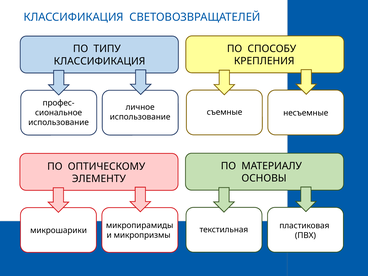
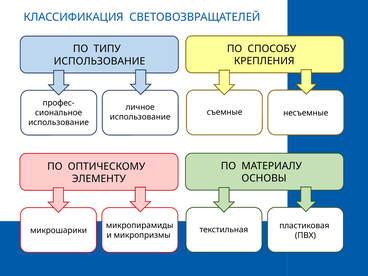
КЛАССИФИКАЦИЯ at (100, 61): КЛАССИФИКАЦИЯ -> ИСПОЛЬЗОВАНИЕ
